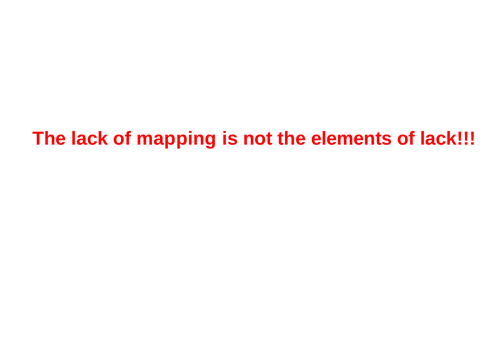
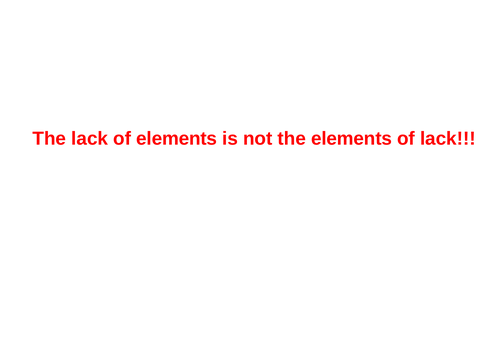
of mapping: mapping -> elements
